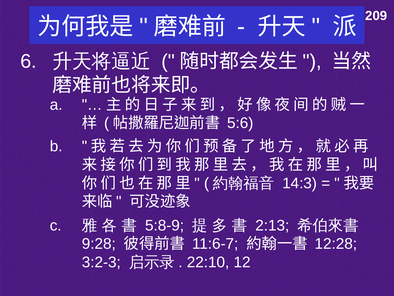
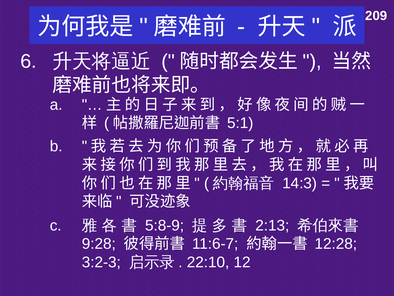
5:6: 5:6 -> 5:1
